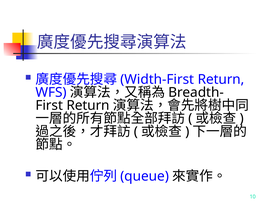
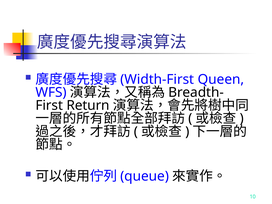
Return at (221, 79): Return -> Queen
